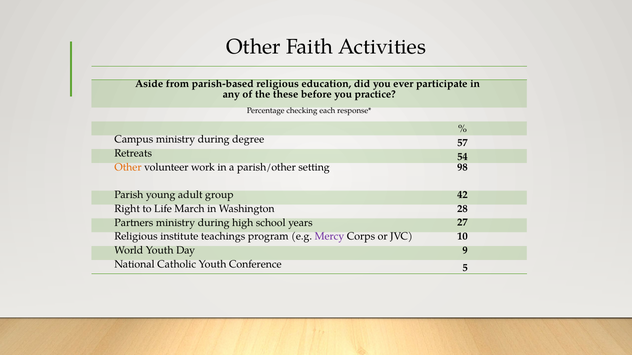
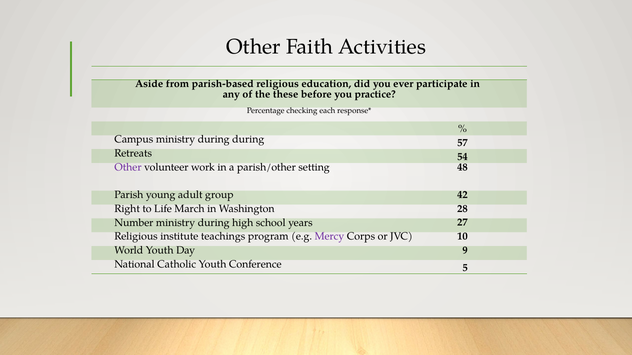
during degree: degree -> during
Other at (128, 167) colour: orange -> purple
98: 98 -> 48
Partners: Partners -> Number
